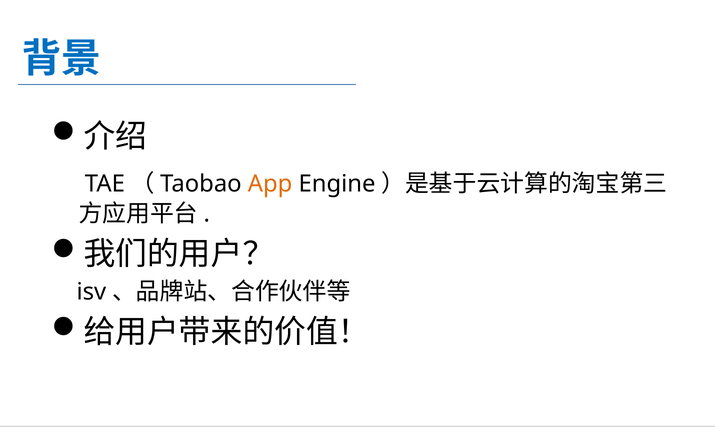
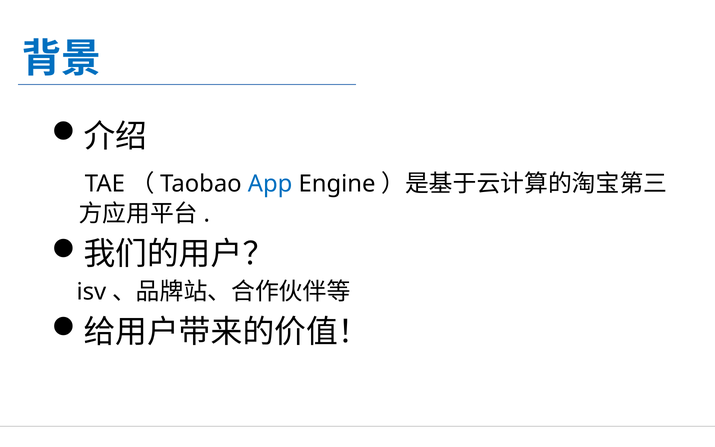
App colour: orange -> blue
